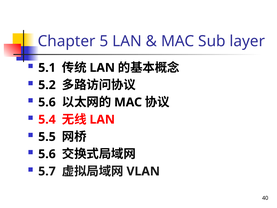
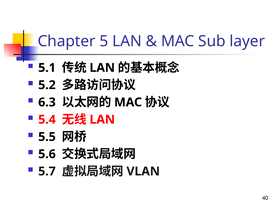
5.6 at (47, 102): 5.6 -> 6.3
